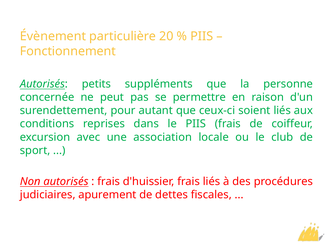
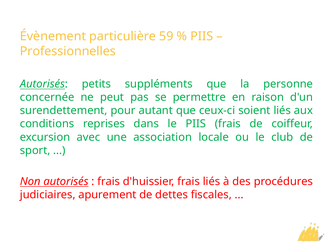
20: 20 -> 59
Fonctionnement: Fonctionnement -> Professionnelles
